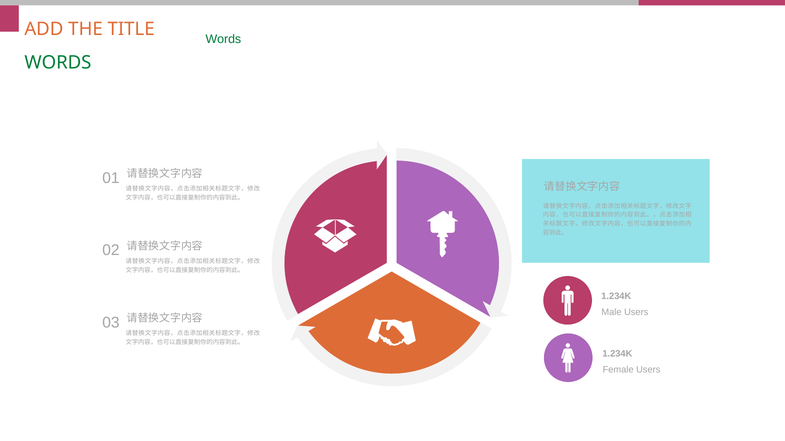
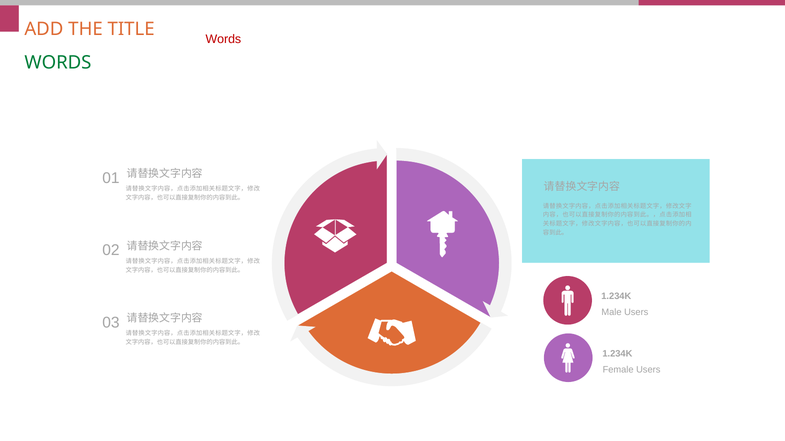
Words at (223, 39) colour: green -> red
